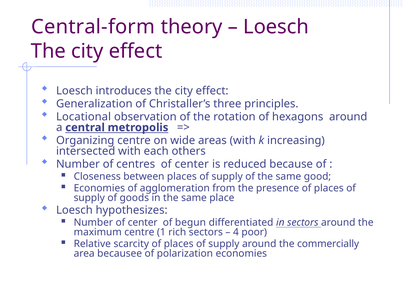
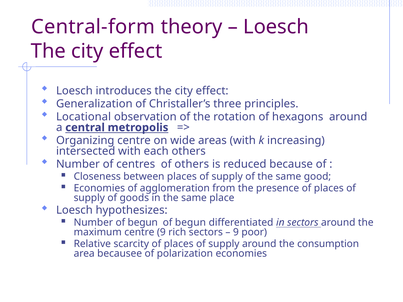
centres of center: center -> others
Number of center: center -> begun
centre 1: 1 -> 9
4 at (236, 232): 4 -> 9
commercially: commercially -> consumption
